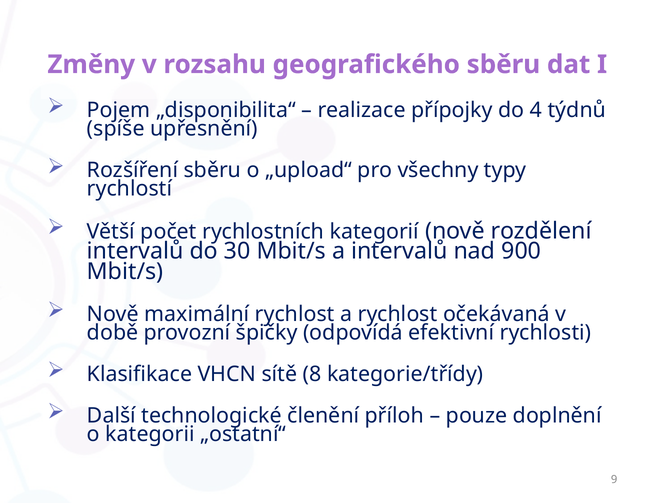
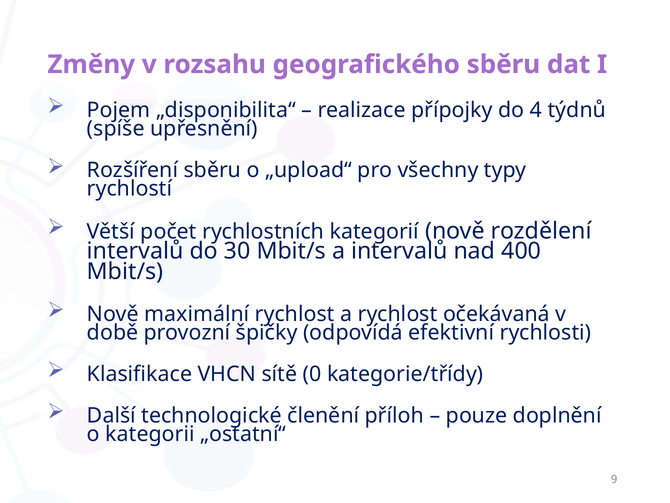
900: 900 -> 400
8: 8 -> 0
